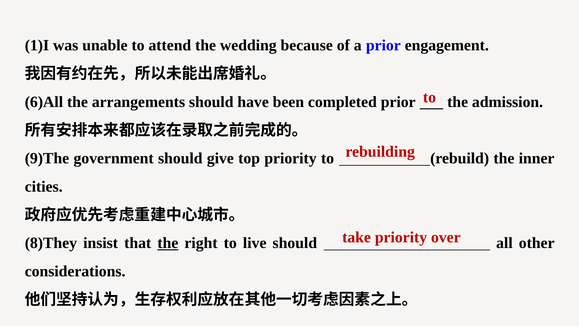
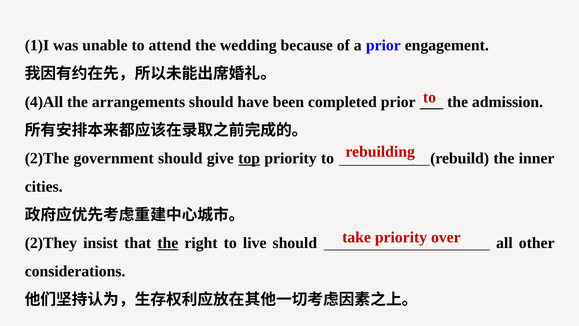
6)All: 6)All -> 4)All
9)The: 9)The -> 2)The
top underline: none -> present
8)They: 8)They -> 2)They
